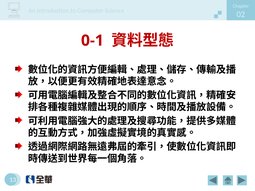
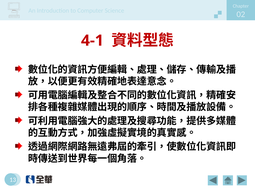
0-1: 0-1 -> 4-1
